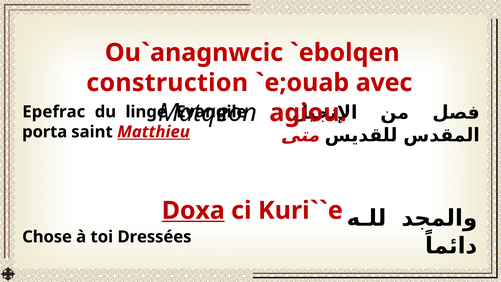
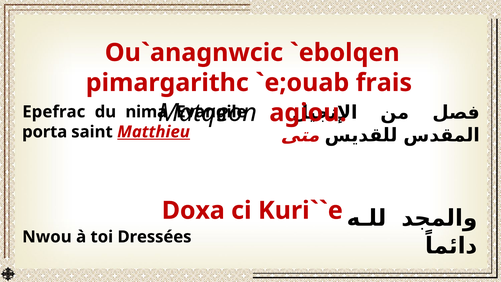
construction: construction -> pimargarithc
avec: avec -> frais
linge: linge -> nima
Doxa underline: present -> none
Chose: Chose -> Nwou
